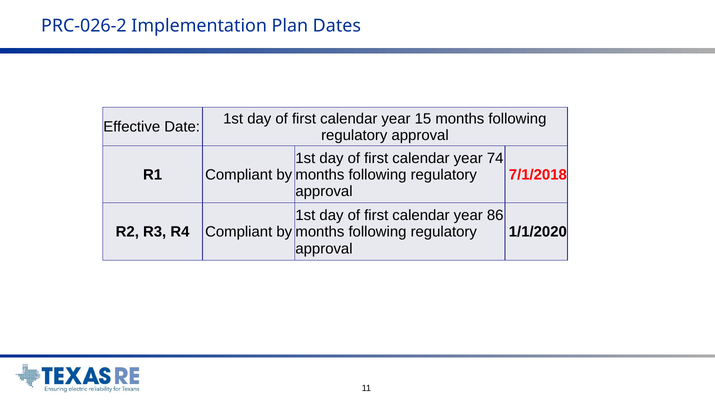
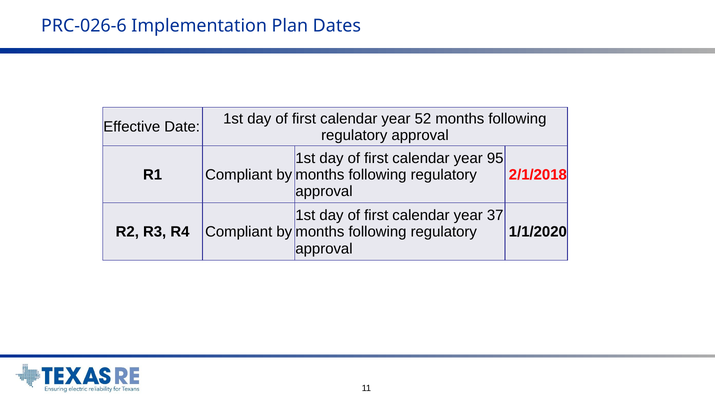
PRC-026-2: PRC-026-2 -> PRC-026-6
15: 15 -> 52
74: 74 -> 95
7/1/2018: 7/1/2018 -> 2/1/2018
86: 86 -> 37
